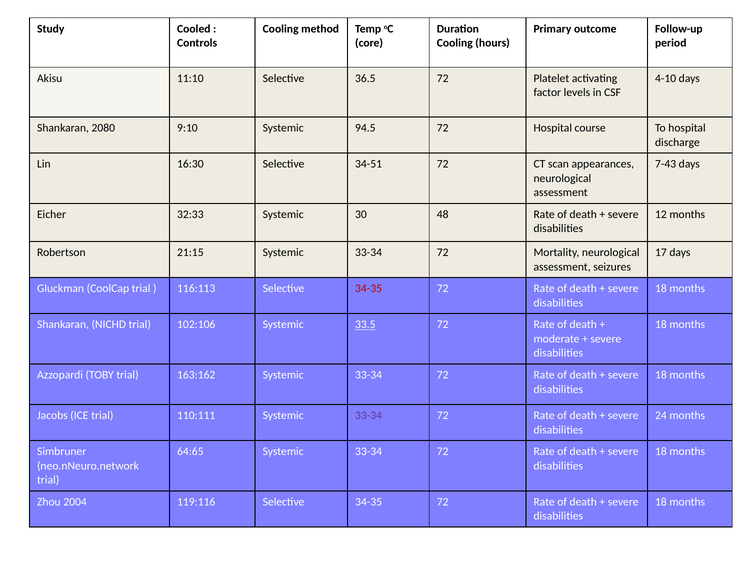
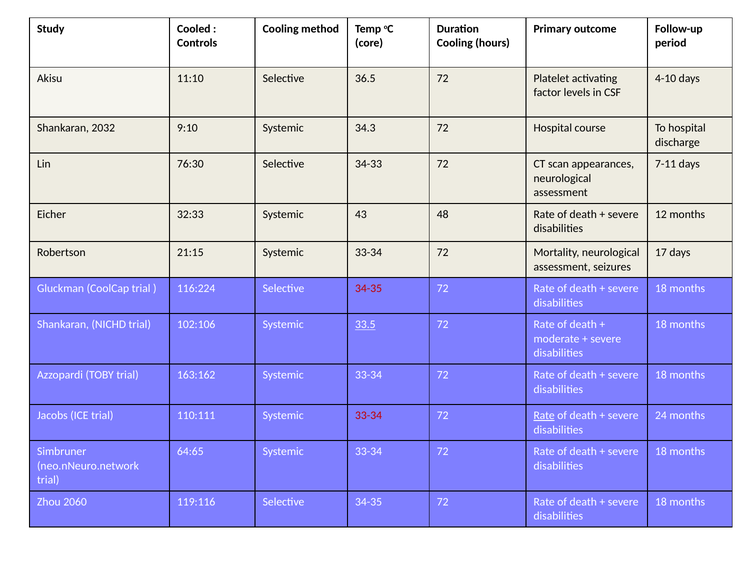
2080: 2080 -> 2032
94.5: 94.5 -> 34.3
16:30: 16:30 -> 76:30
34-51: 34-51 -> 34-33
7-43: 7-43 -> 7-11
30: 30 -> 43
116:113: 116:113 -> 116:224
33-34 at (369, 415) colour: purple -> red
Rate at (544, 415) underline: none -> present
2004: 2004 -> 2060
